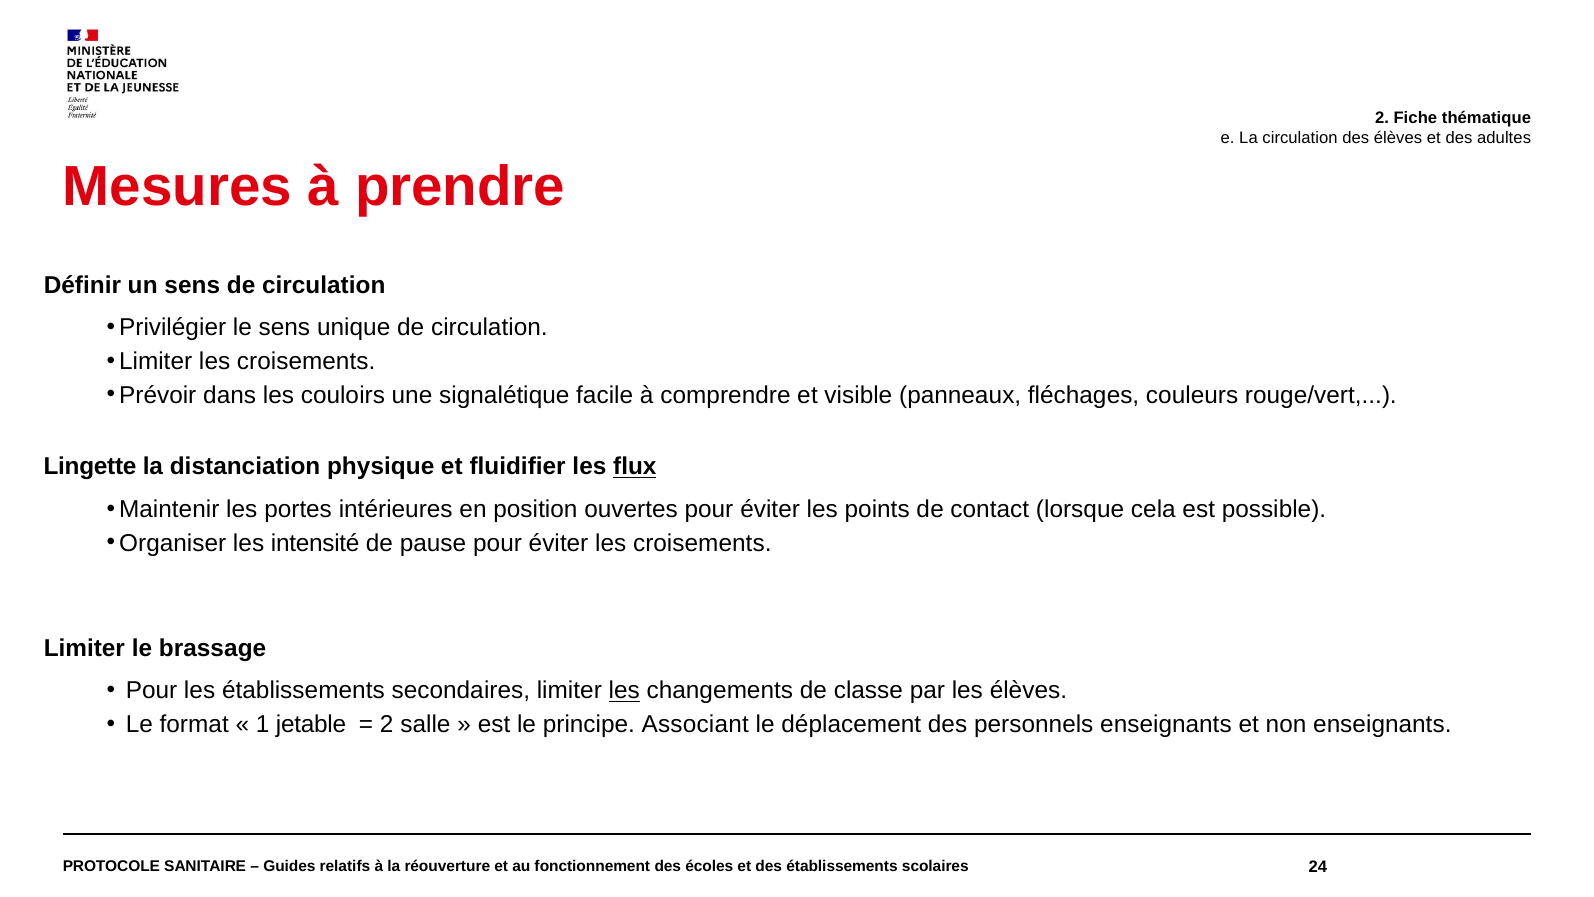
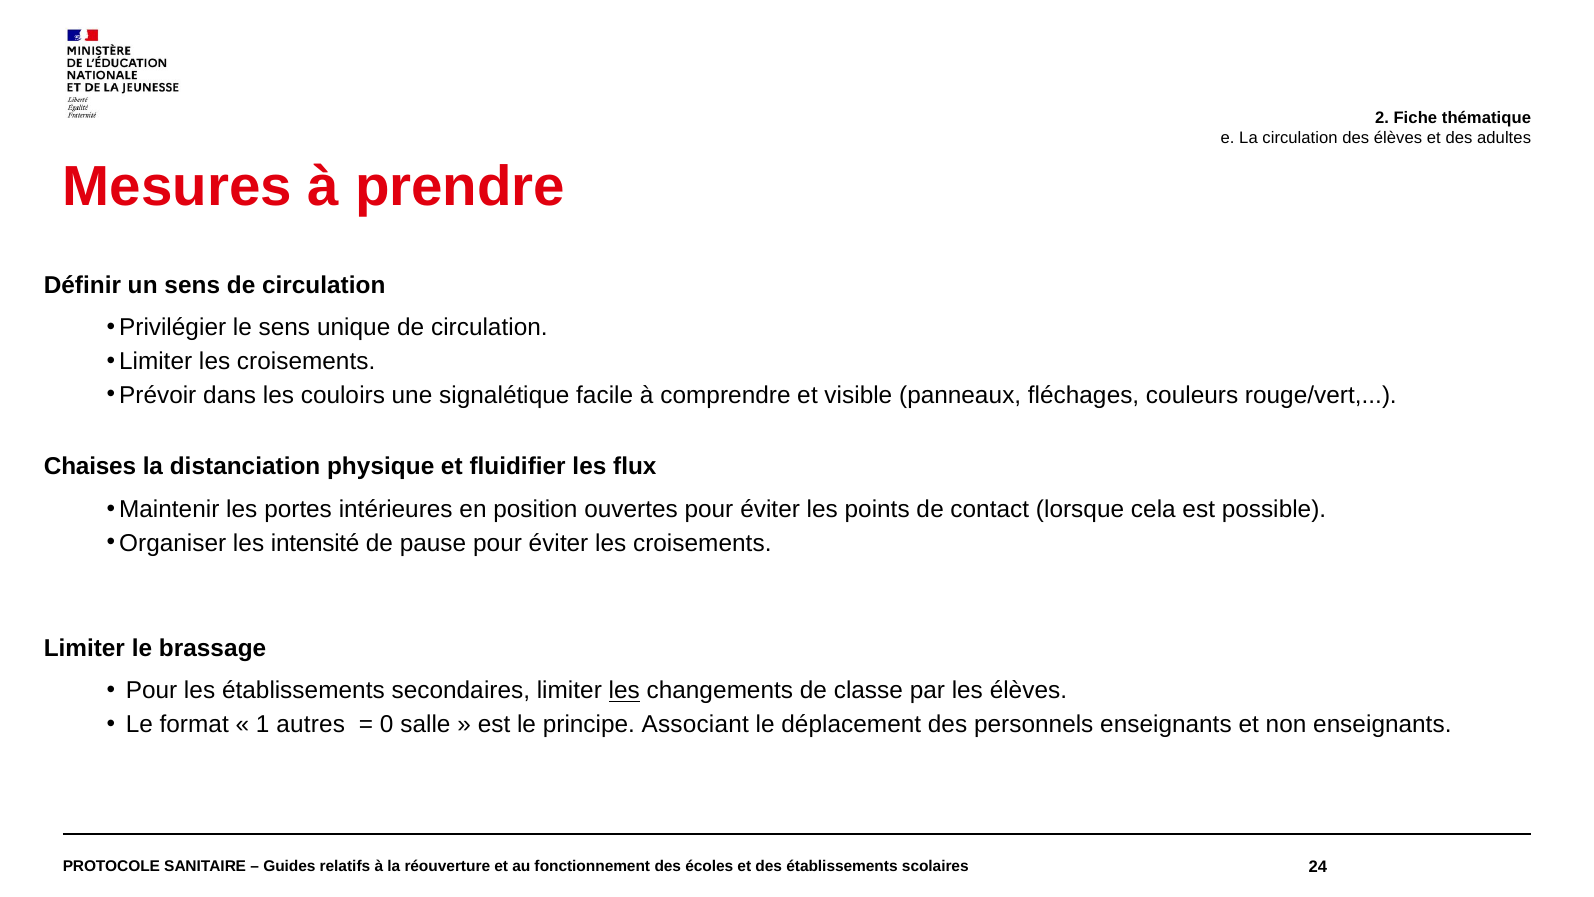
Lingette: Lingette -> Chaises
flux underline: present -> none
jetable: jetable -> autres
2 at (387, 724): 2 -> 0
